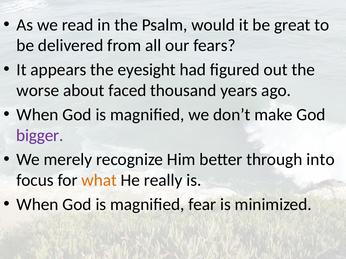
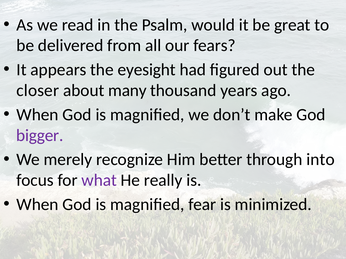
worse: worse -> closer
faced: faced -> many
what colour: orange -> purple
